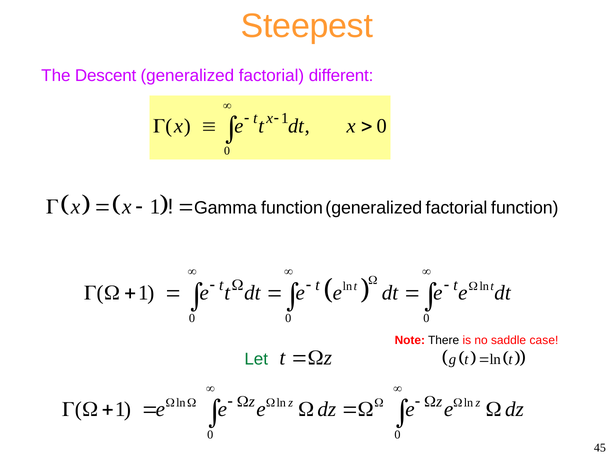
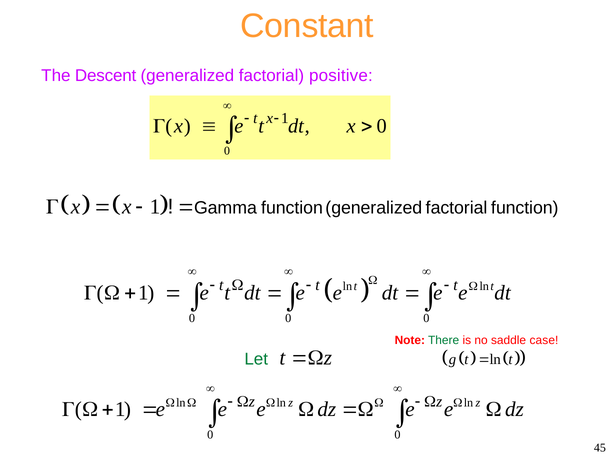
Steepest: Steepest -> Constant
different: different -> positive
There colour: black -> green
